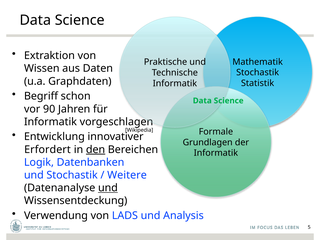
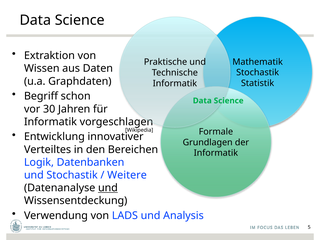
90: 90 -> 30
Erfordert: Erfordert -> Verteiltes
den underline: present -> none
